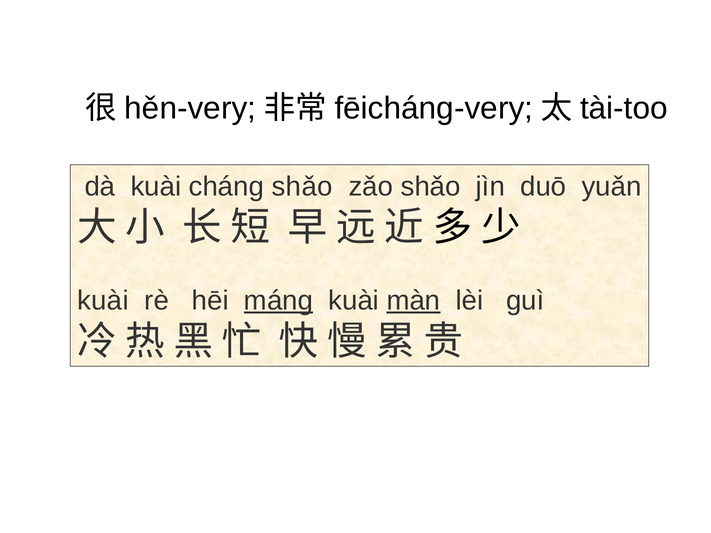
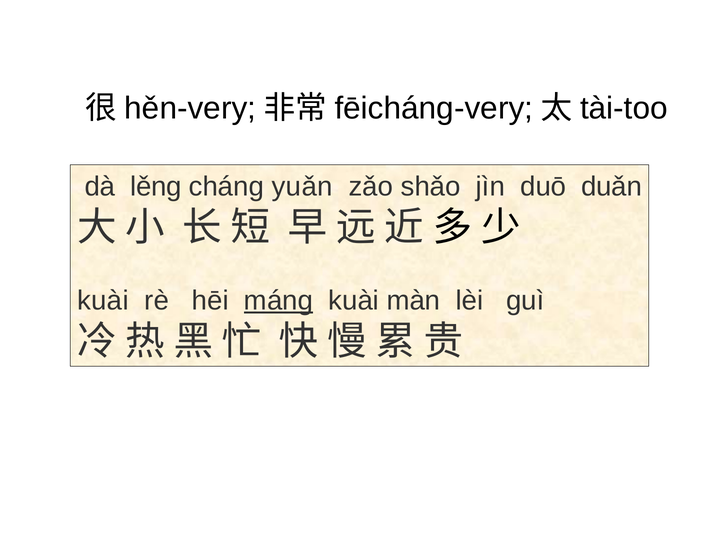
dà kuài: kuài -> lěng
cháng shǎo: shǎo -> yuǎn
yuǎn: yuǎn -> duǎn
màn underline: present -> none
